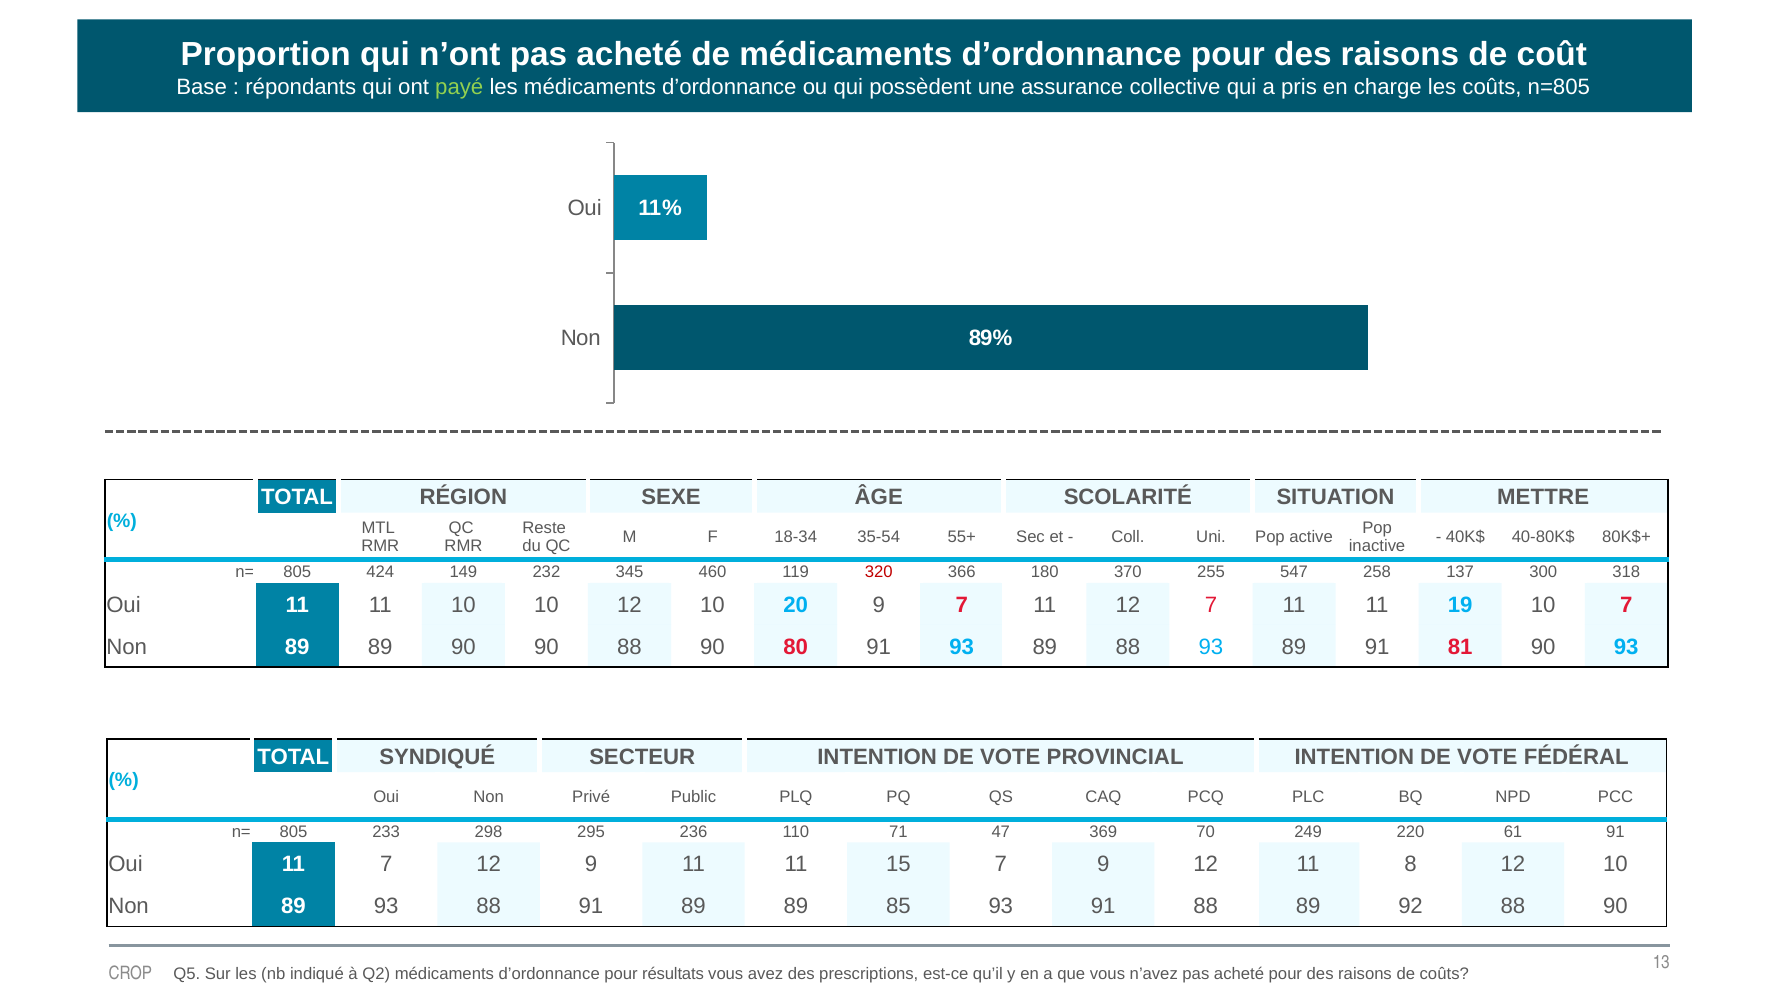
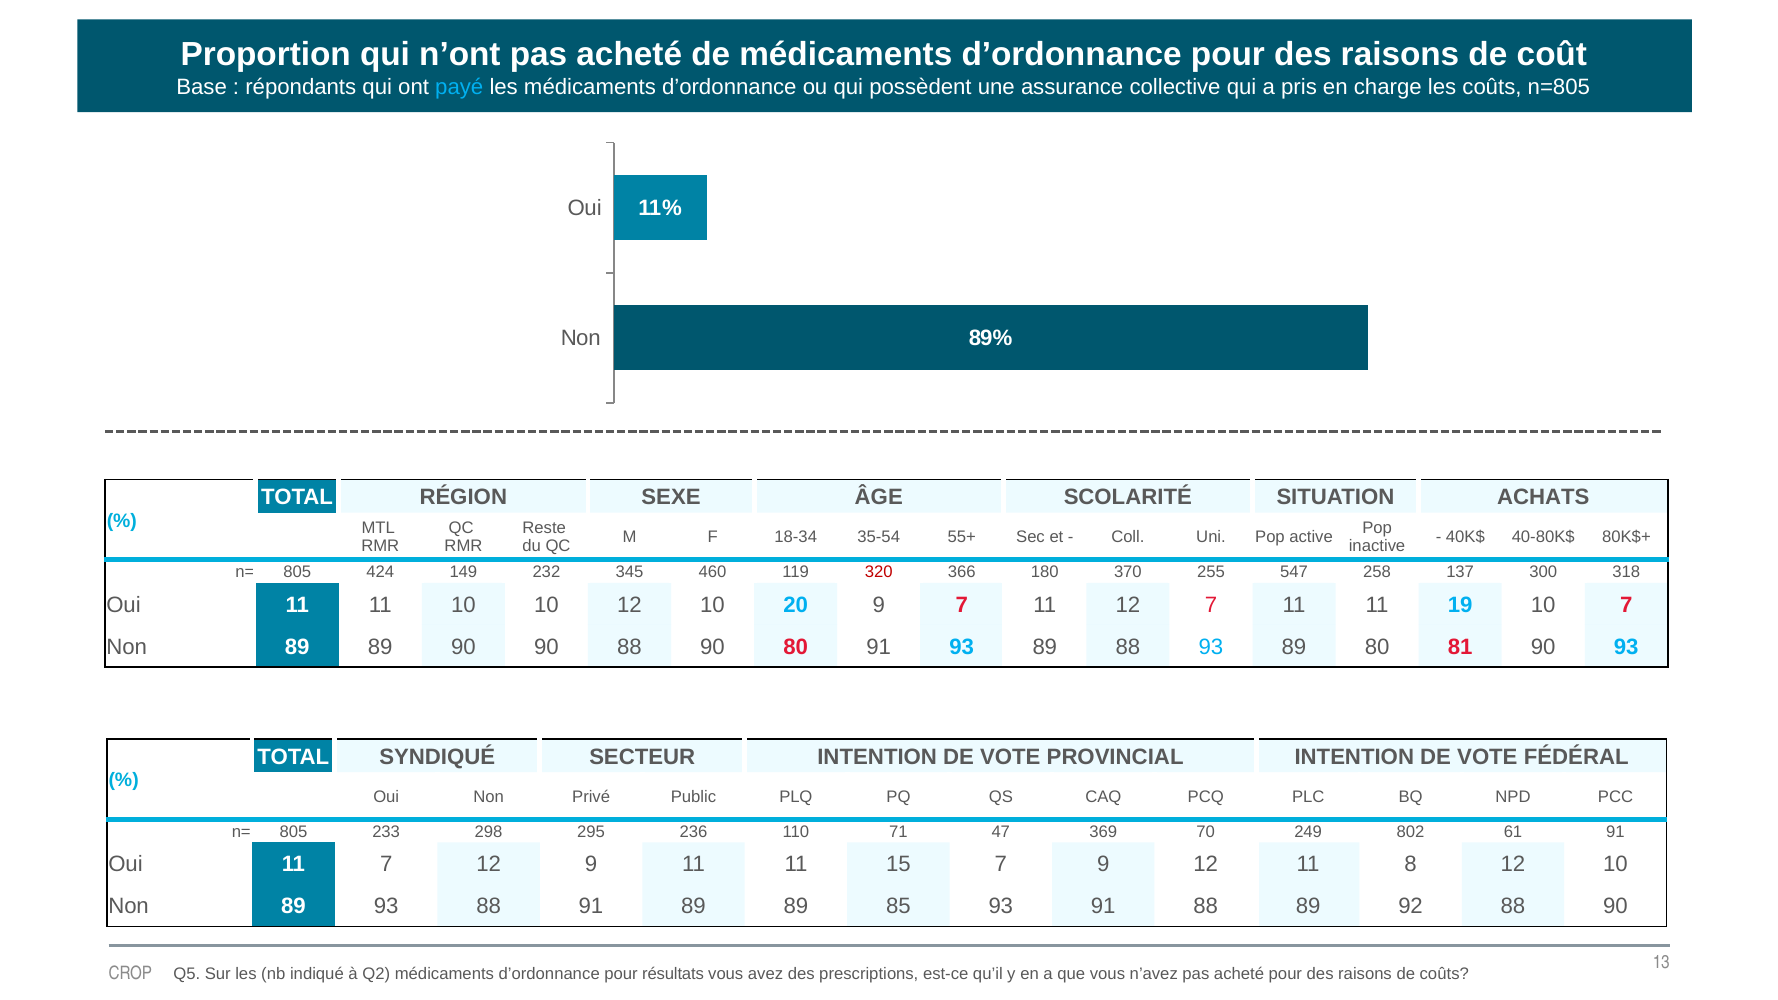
payé colour: light green -> light blue
METTRE: METTRE -> ACHATS
89 91: 91 -> 80
220: 220 -> 802
